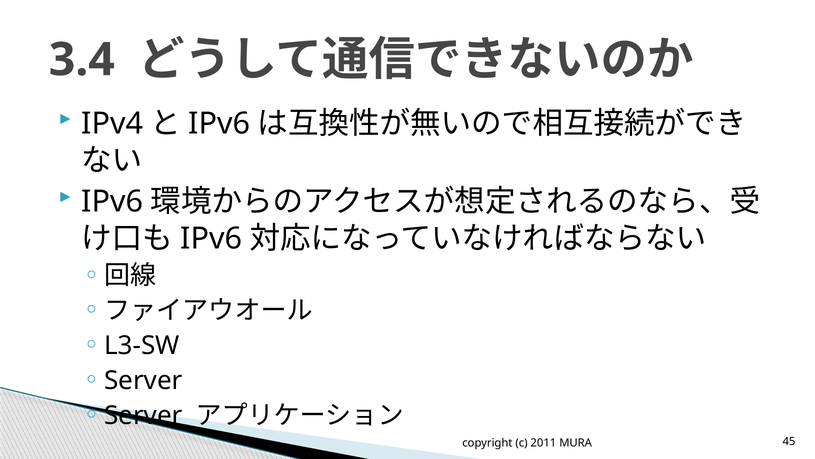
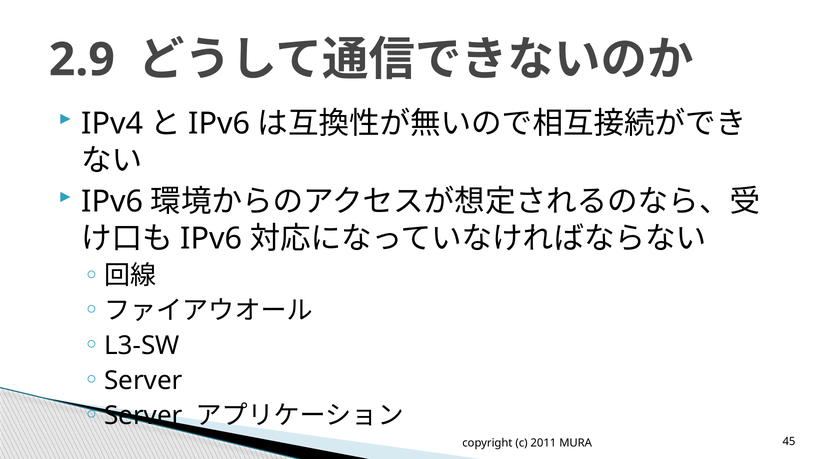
3.4: 3.4 -> 2.9
